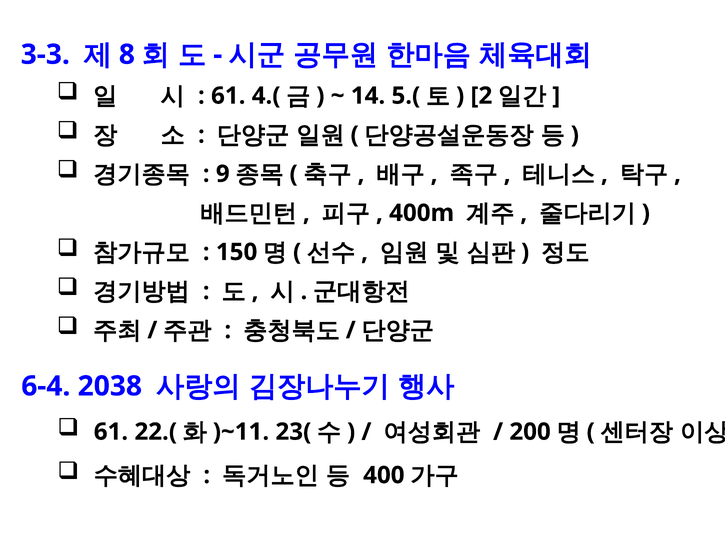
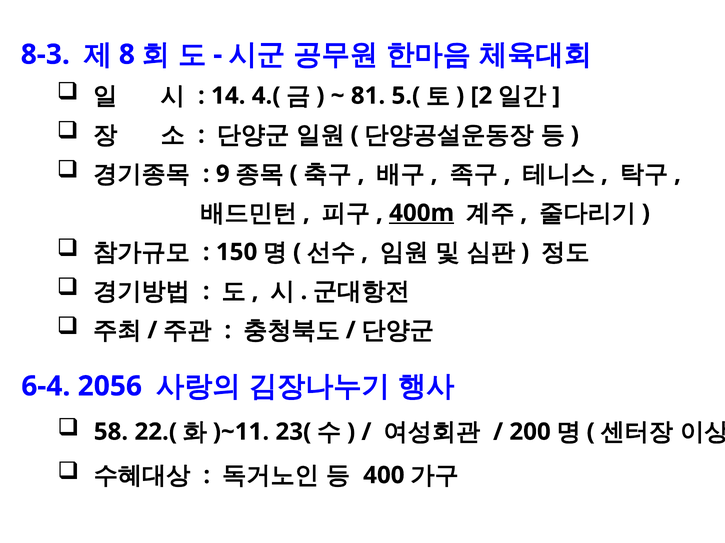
3-3: 3-3 -> 8-3
61 at (228, 96): 61 -> 14
14: 14 -> 81
400m underline: none -> present
2038: 2038 -> 2056
61 at (111, 432): 61 -> 58
